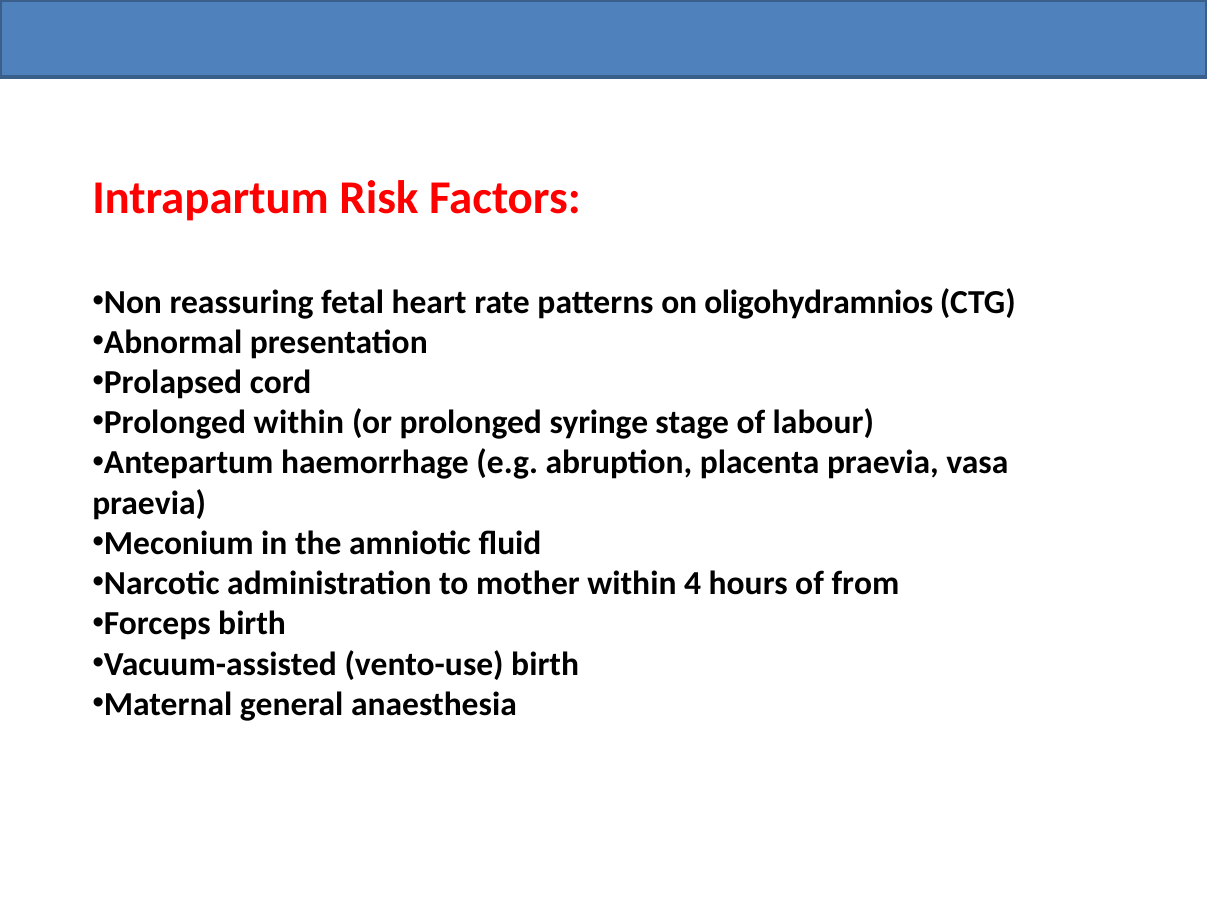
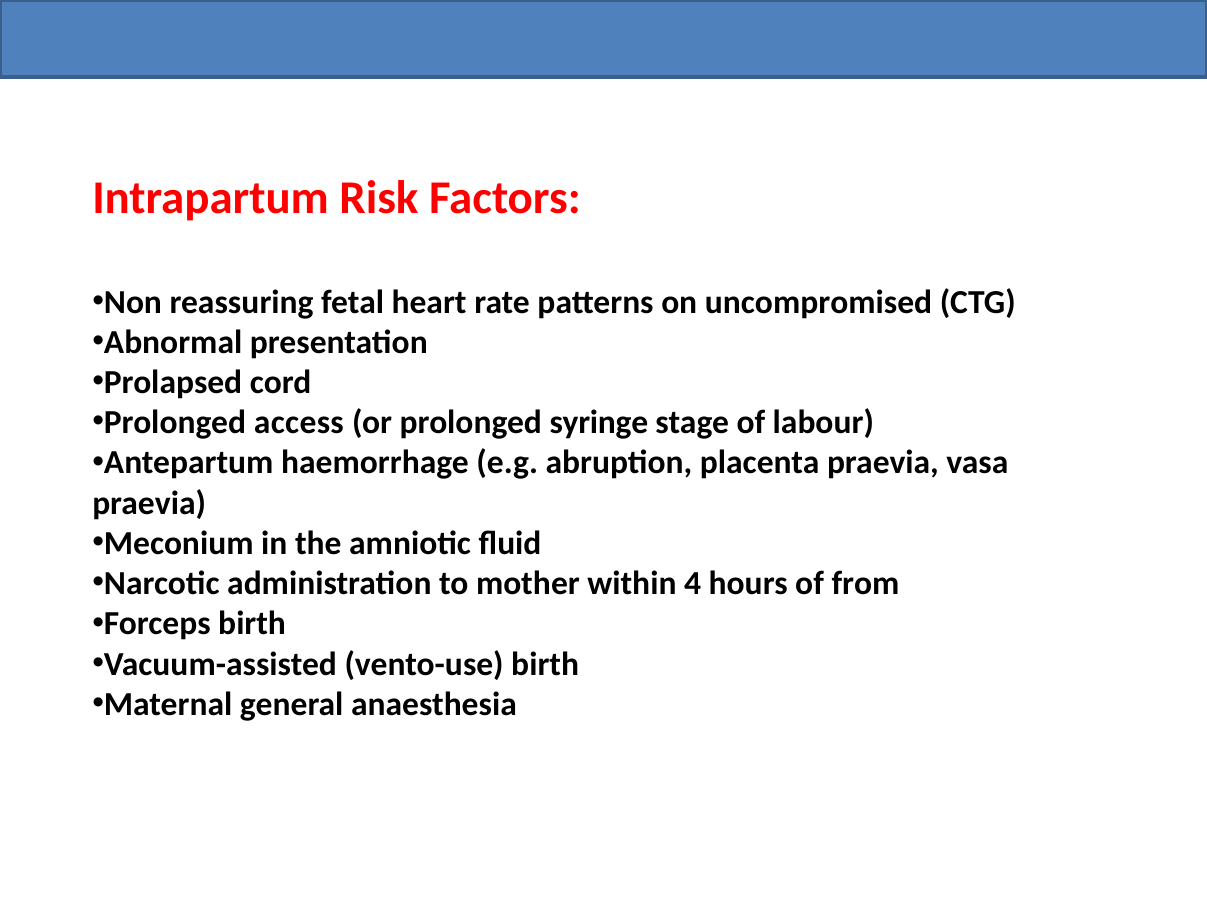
oligohydramnios: oligohydramnios -> uncompromised
Prolonged within: within -> access
